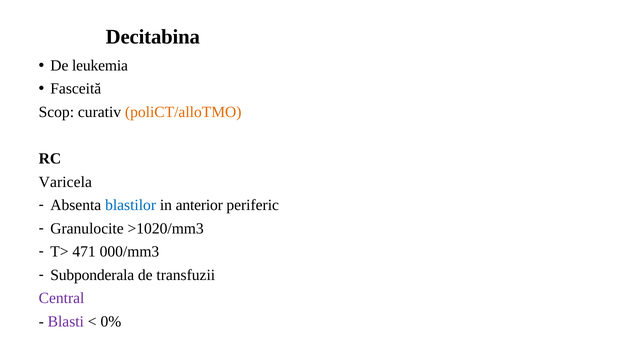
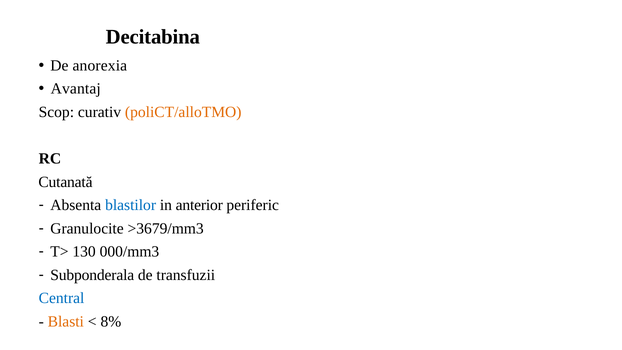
leukemia: leukemia -> anorexia
Fasceită: Fasceită -> Avantaj
Varicela: Varicela -> Cutanată
>1020/mm3: >1020/mm3 -> >3679/mm3
471: 471 -> 130
Central colour: purple -> blue
Blasti colour: purple -> orange
0%: 0% -> 8%
